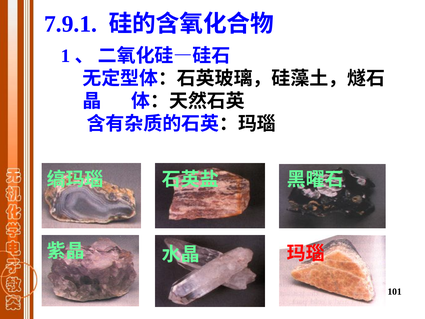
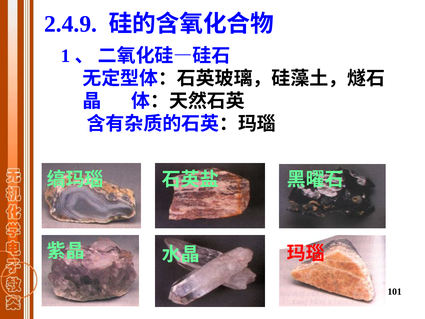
7.9.1: 7.9.1 -> 2.4.9
